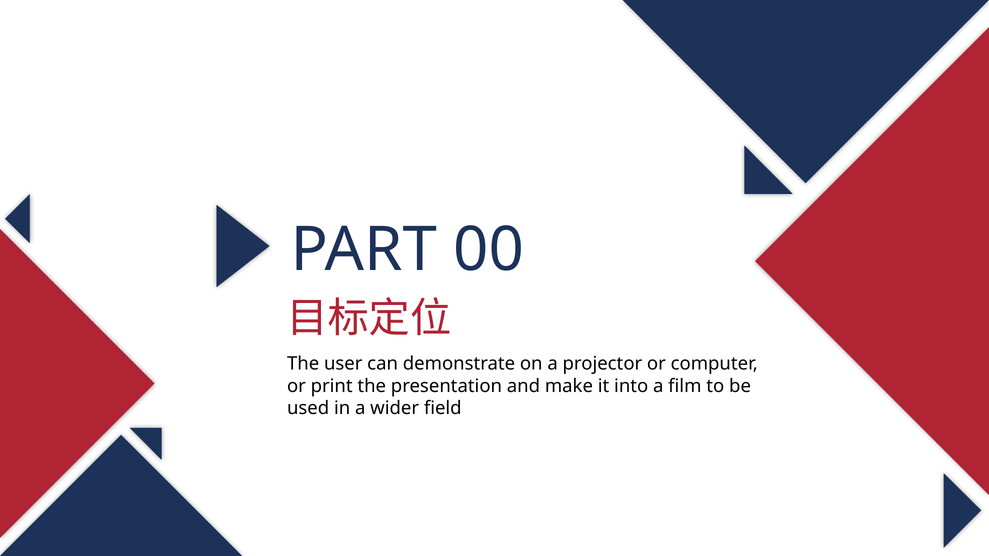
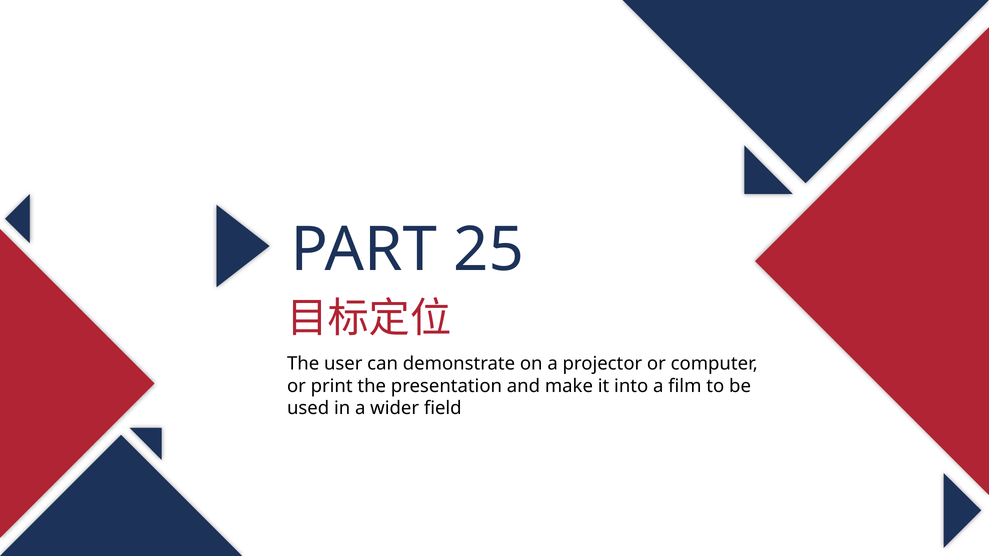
00: 00 -> 25
